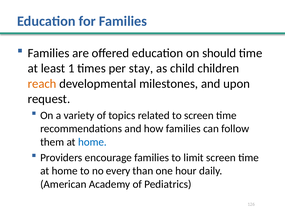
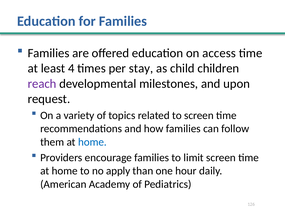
should: should -> access
1: 1 -> 4
reach colour: orange -> purple
every: every -> apply
